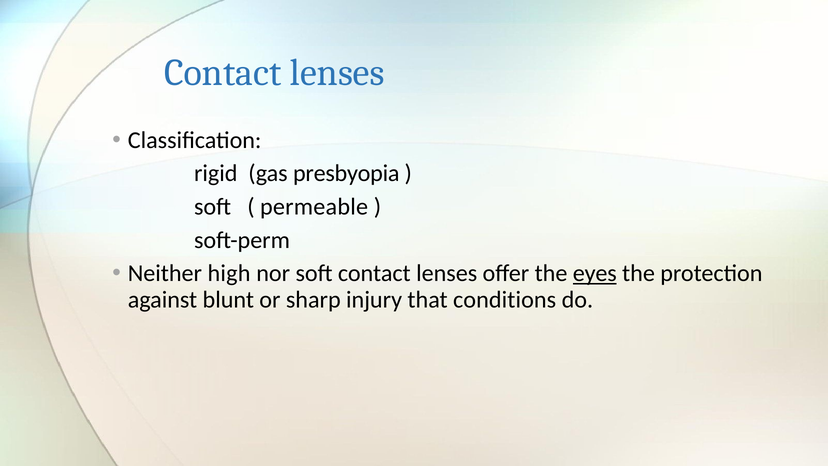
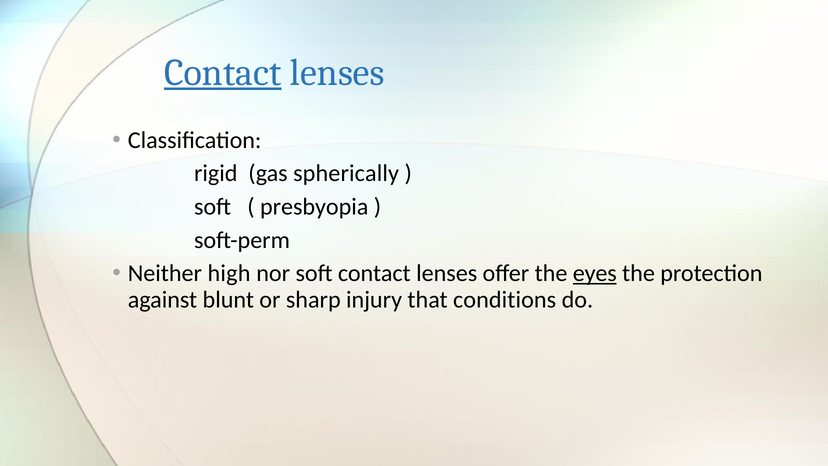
Contact at (223, 72) underline: none -> present
presbyopia: presbyopia -> spherically
permeable: permeable -> presbyopia
